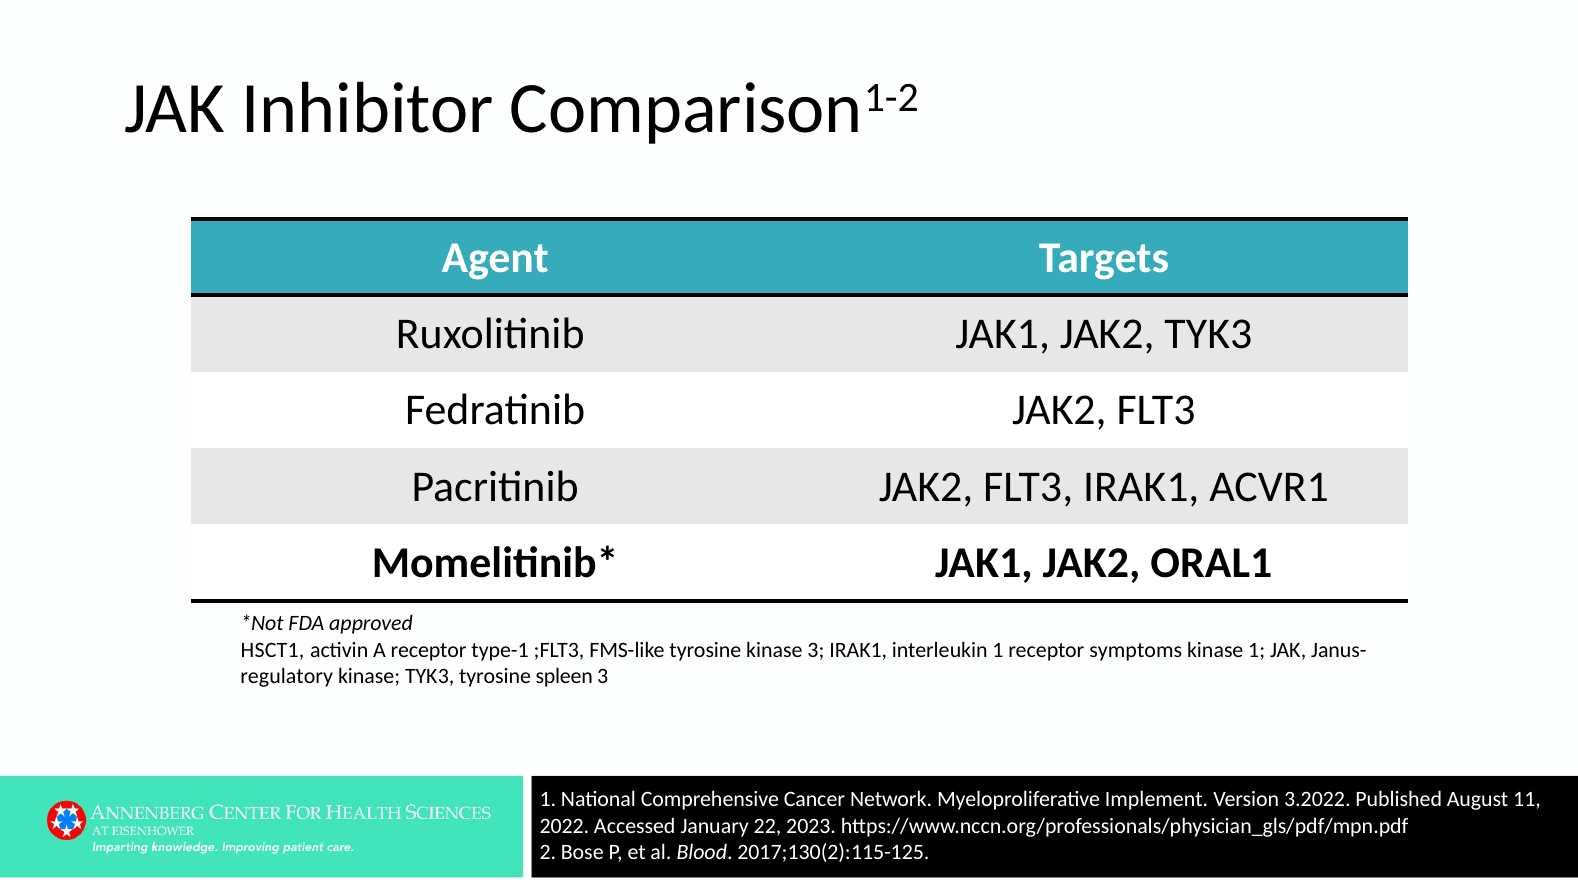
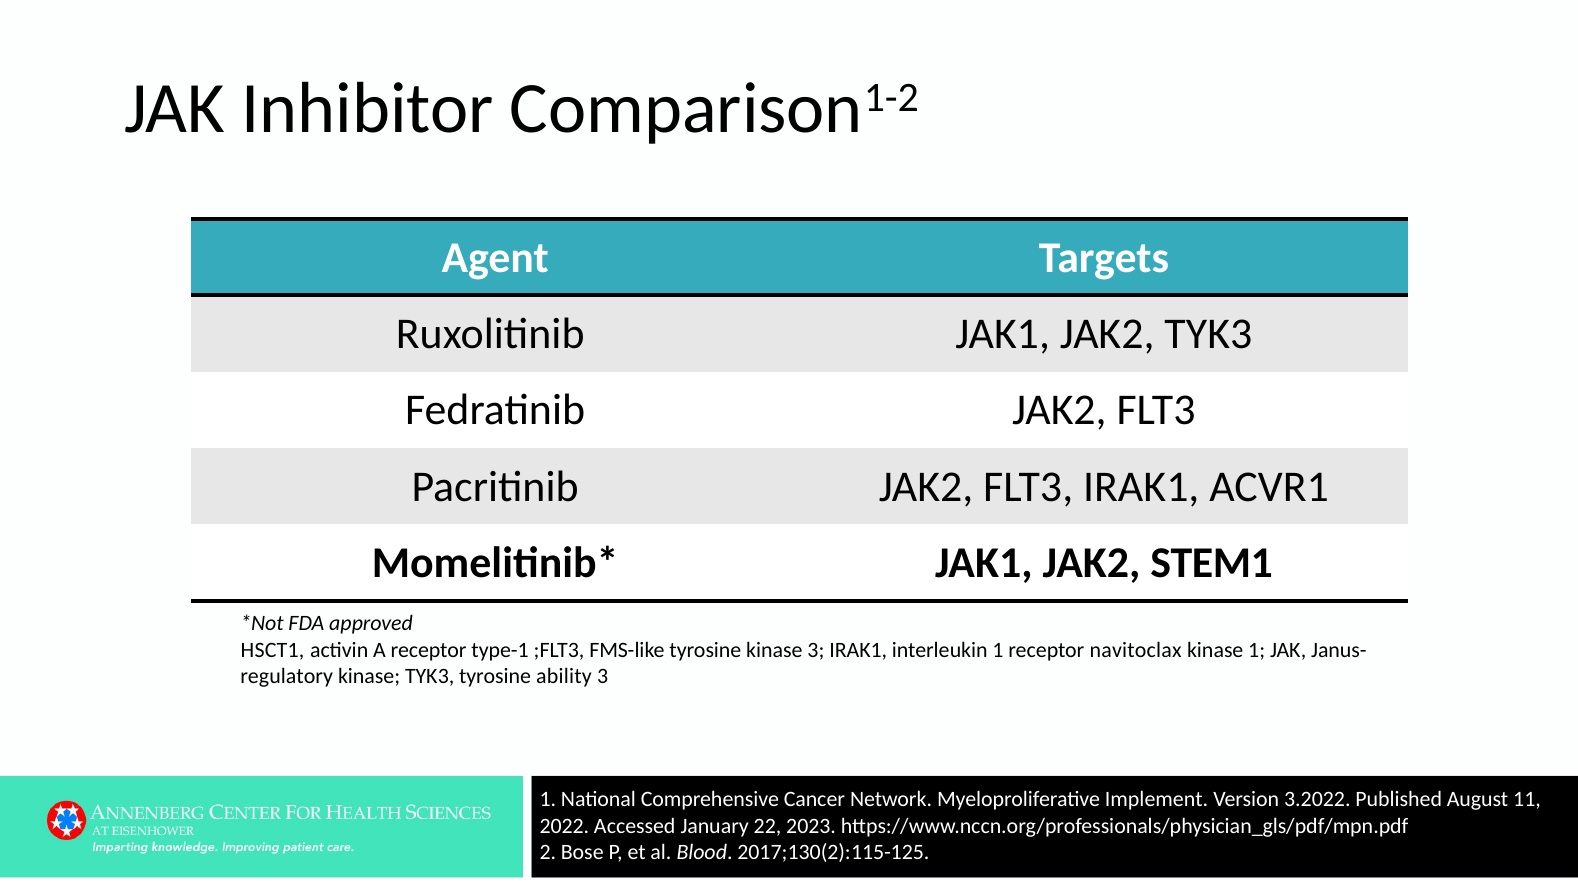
ORAL1: ORAL1 -> STEM1
symptoms: symptoms -> navitoclax
spleen: spleen -> ability
